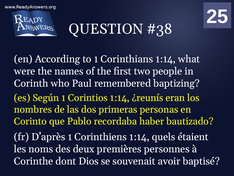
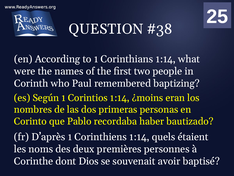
¿reunís: ¿reunís -> ¿moins
